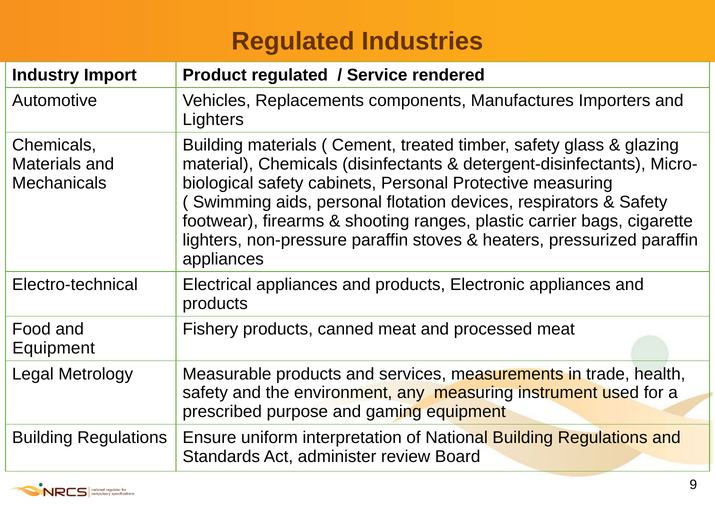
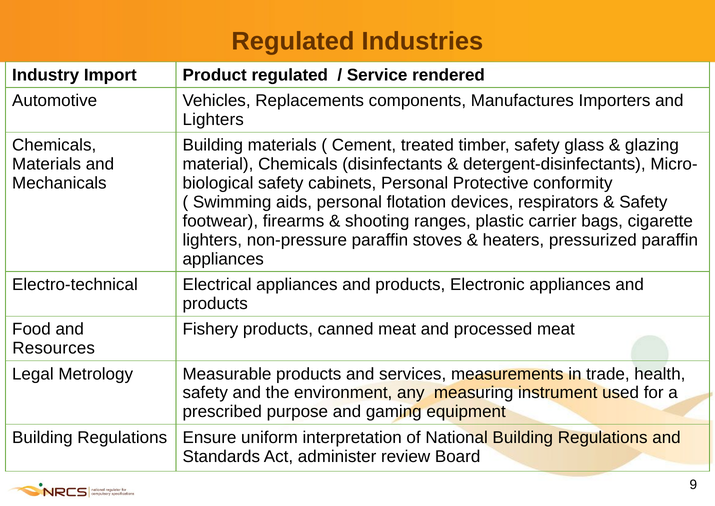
Protective measuring: measuring -> conformity
Equipment at (54, 348): Equipment -> Resources
